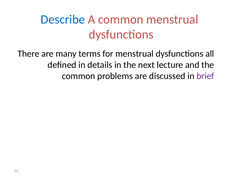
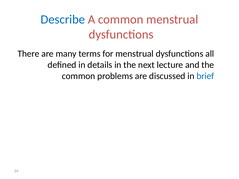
brief colour: purple -> blue
